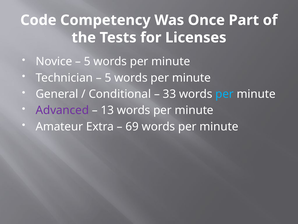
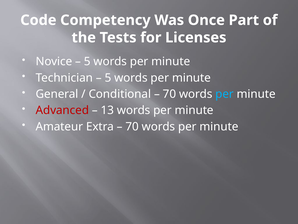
33 at (169, 94): 33 -> 70
Advanced colour: purple -> red
69 at (132, 126): 69 -> 70
